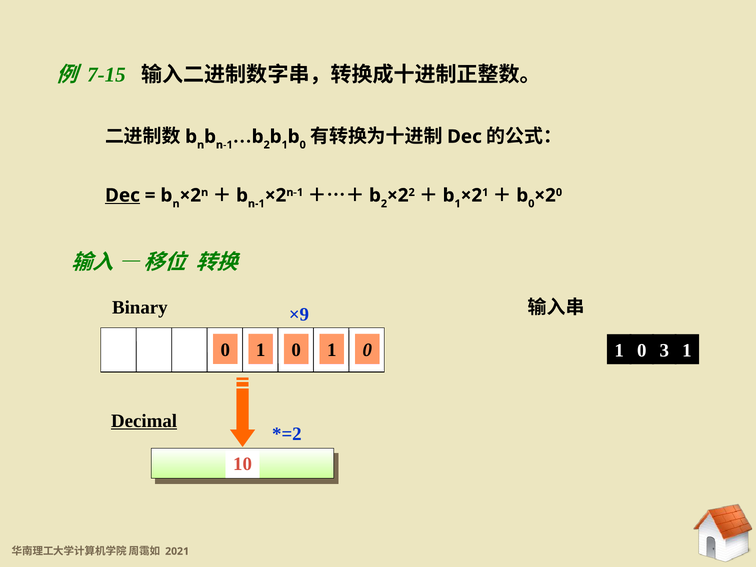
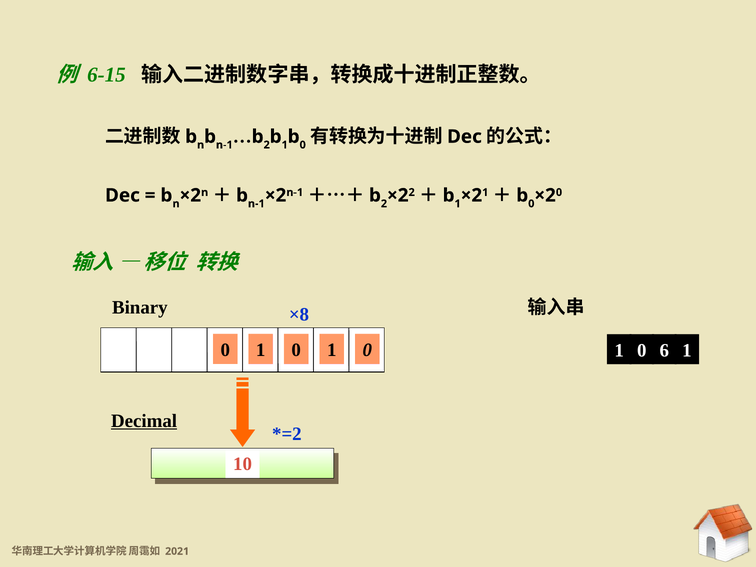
7-15: 7-15 -> 6-15
Dec at (122, 195) underline: present -> none
×9: ×9 -> ×8
3: 3 -> 6
